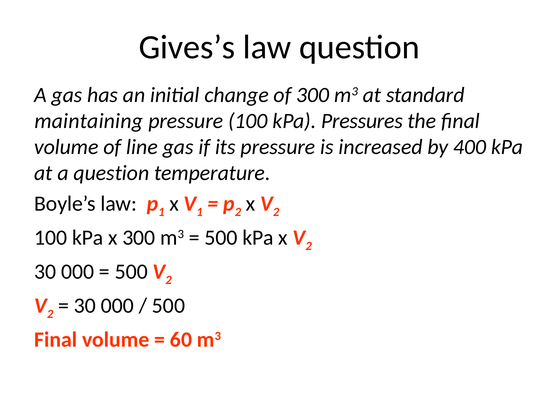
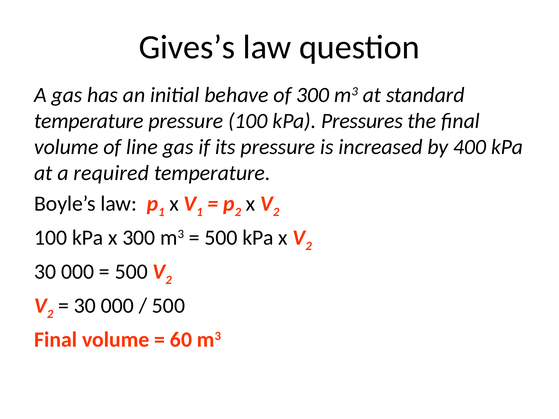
change: change -> behave
maintaining at (89, 121): maintaining -> temperature
a question: question -> required
